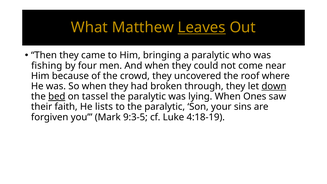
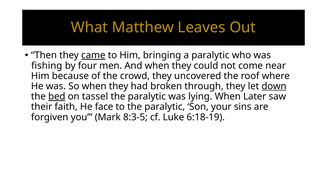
Leaves underline: present -> none
came underline: none -> present
Ones: Ones -> Later
lists: lists -> face
9:3-5: 9:3-5 -> 8:3-5
4:18-19: 4:18-19 -> 6:18-19
